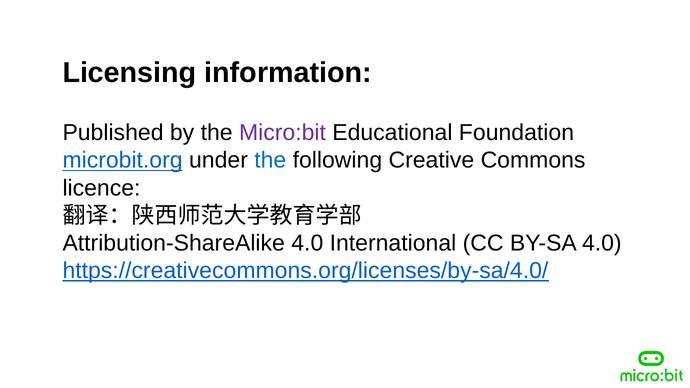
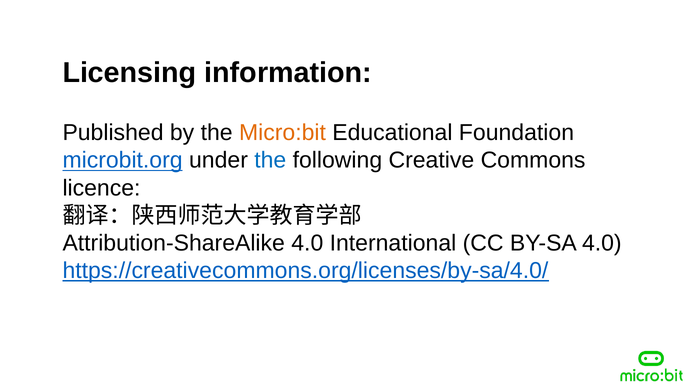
Micro:bit colour: purple -> orange
